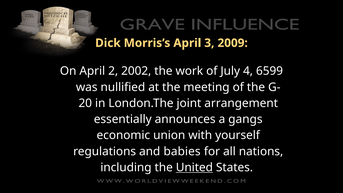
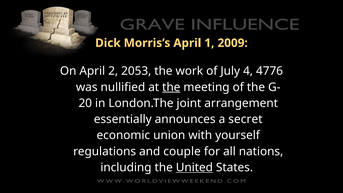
3: 3 -> 1
2002: 2002 -> 2053
6599: 6599 -> 4776
the at (171, 87) underline: none -> present
gangs: gangs -> secret
babies: babies -> couple
